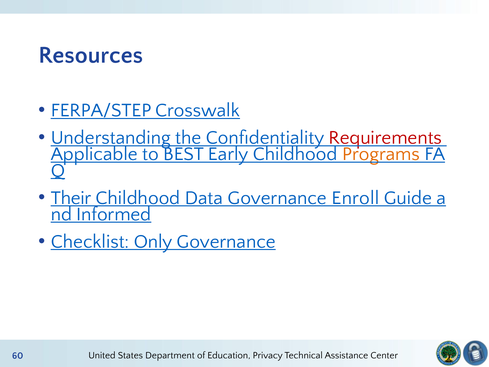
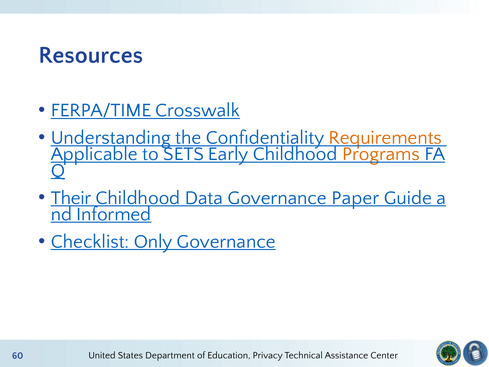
FERPA/STEP: FERPA/STEP -> FERPA/TIME
Requirements colour: red -> orange
BEST: BEST -> SETS
Enroll: Enroll -> Paper
